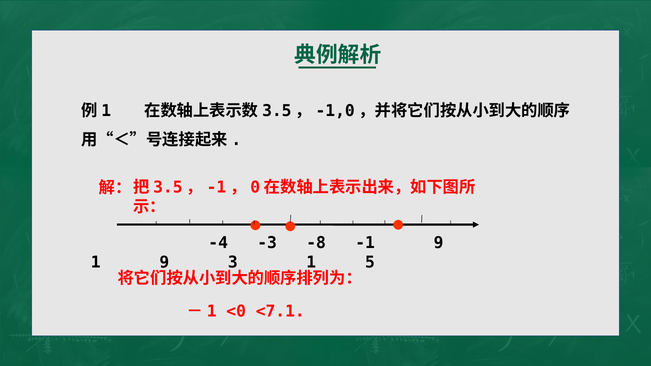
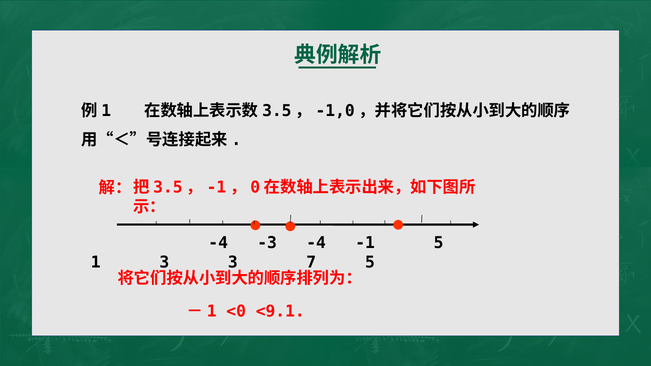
-3 -8: -8 -> -4
-1 9: 9 -> 5
1 9: 9 -> 3
3 1: 1 -> 7
<7.1: <7.1 -> <9.1
